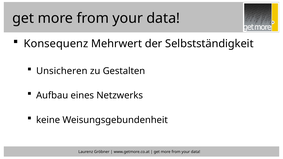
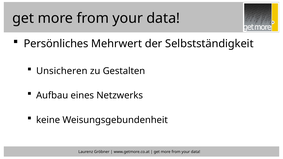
Konsequenz: Konsequenz -> Persönliches
